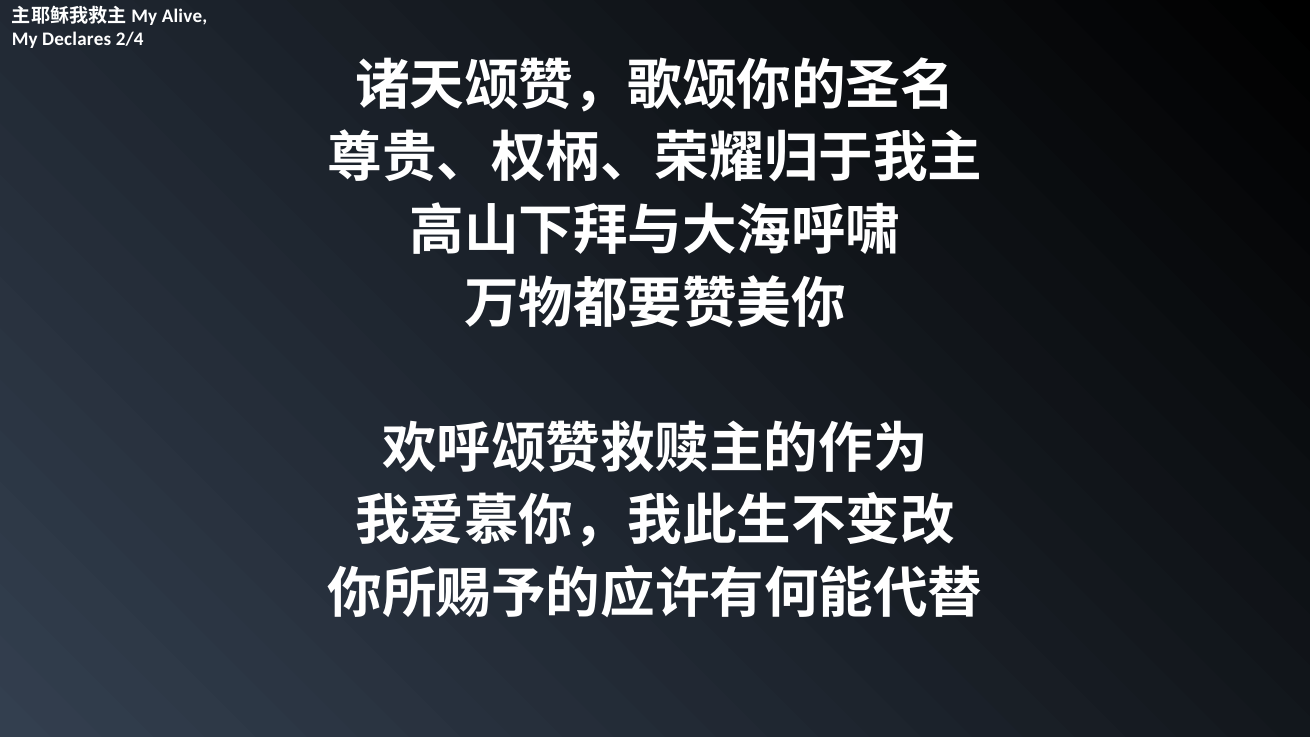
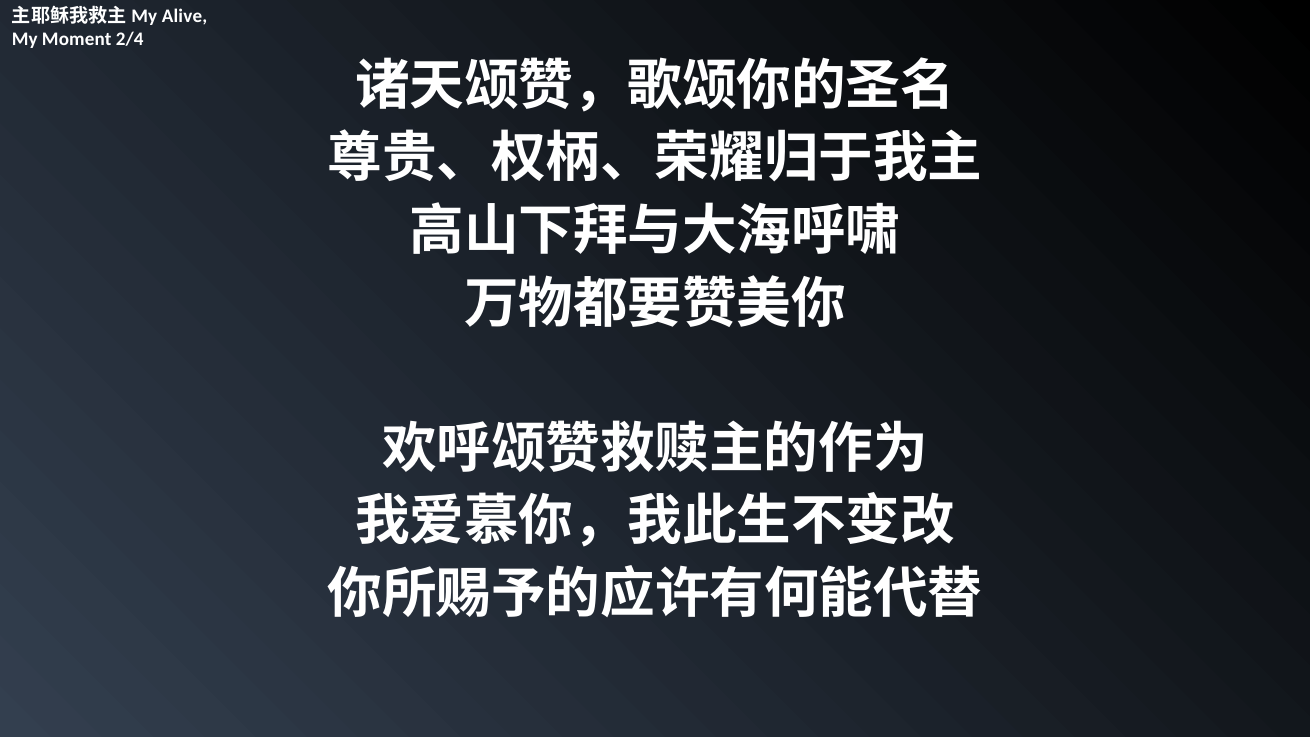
Declares: Declares -> Moment
